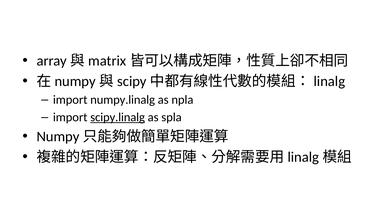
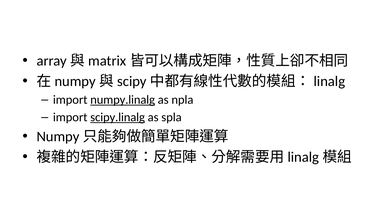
numpy.linalg underline: none -> present
